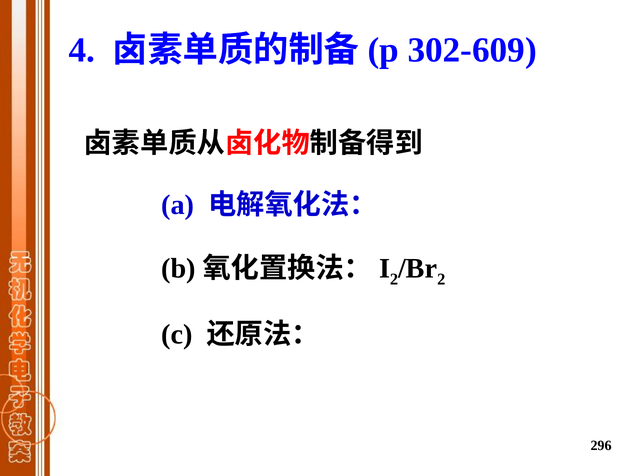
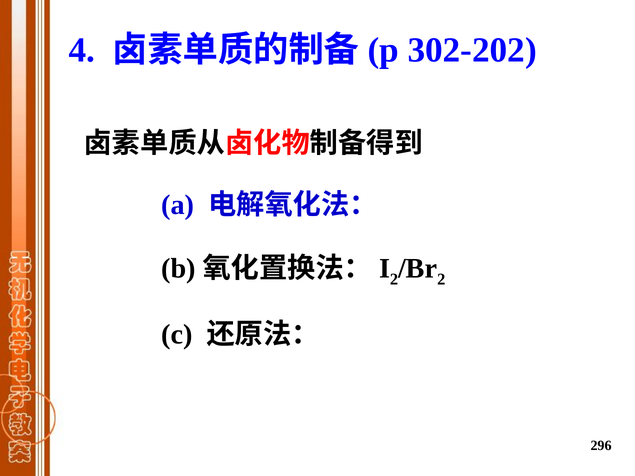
302-609: 302-609 -> 302-202
